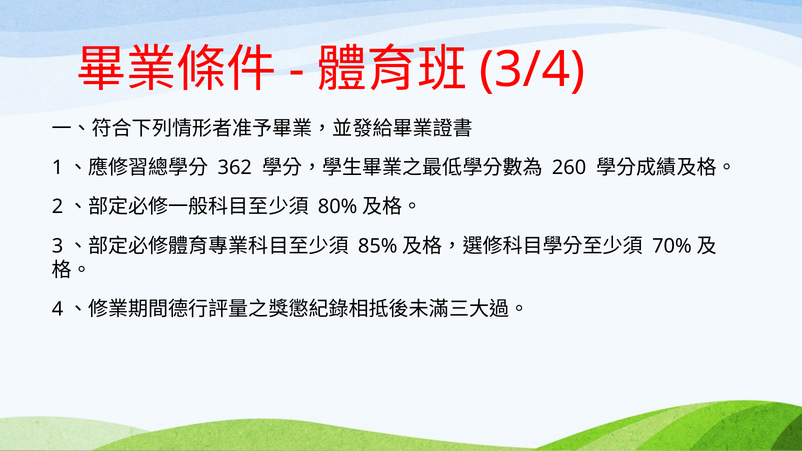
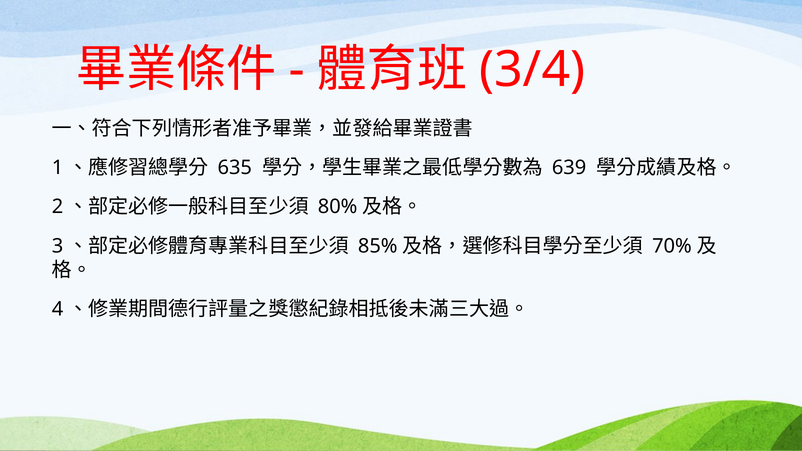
362: 362 -> 635
260: 260 -> 639
